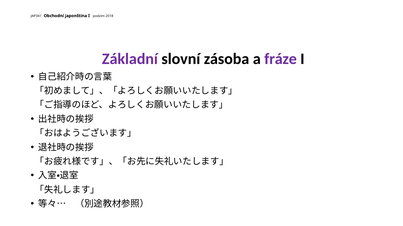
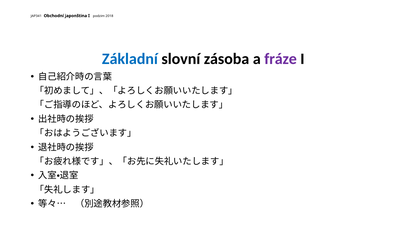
Základní colour: purple -> blue
